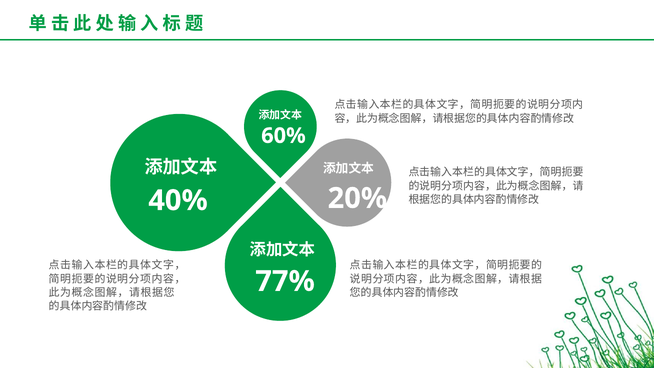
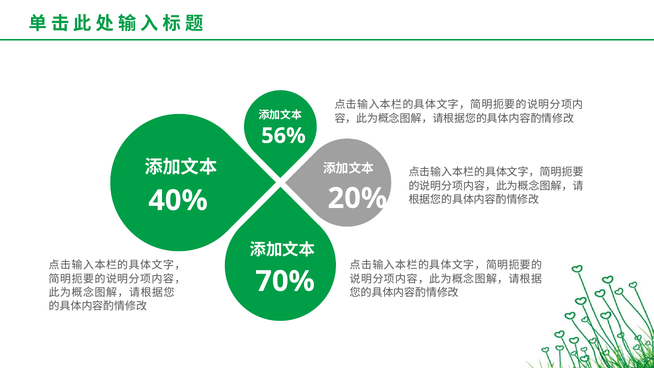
60%: 60% -> 56%
77%: 77% -> 70%
